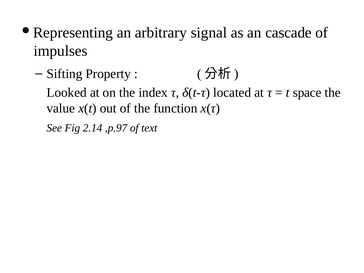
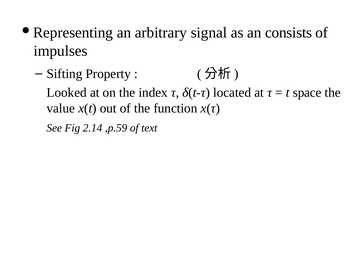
cascade: cascade -> consists
,p.97: ,p.97 -> ,p.59
